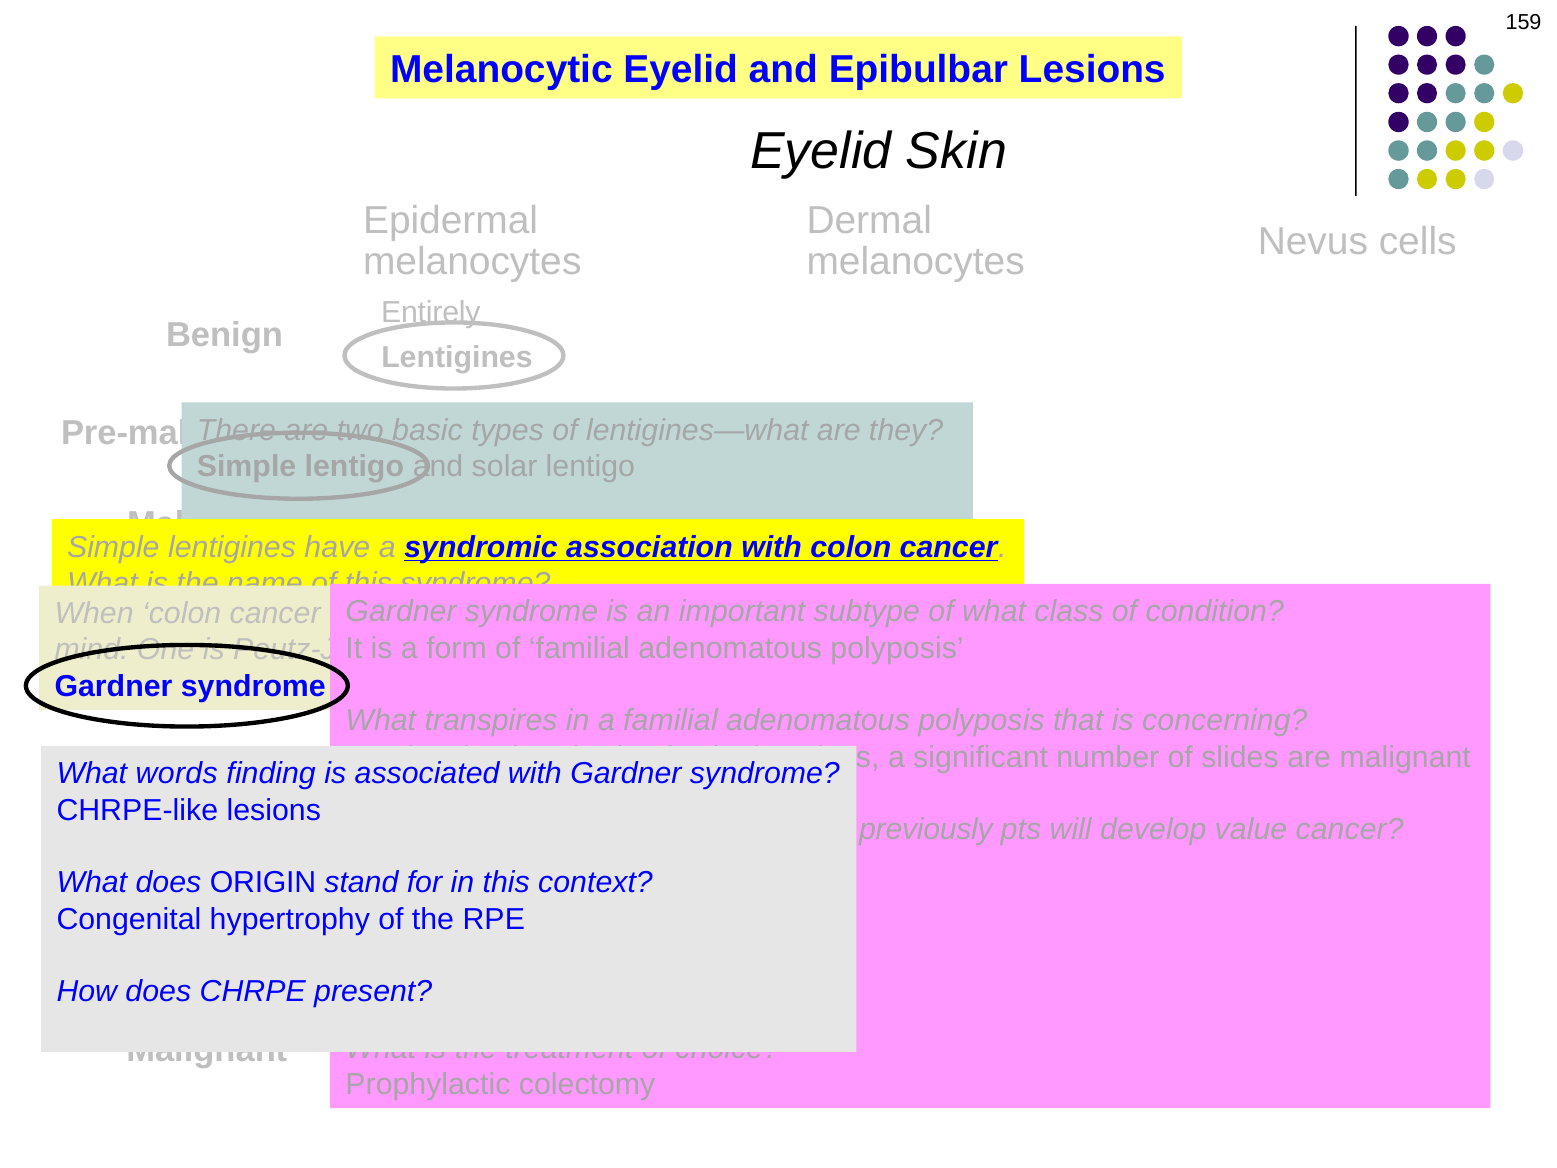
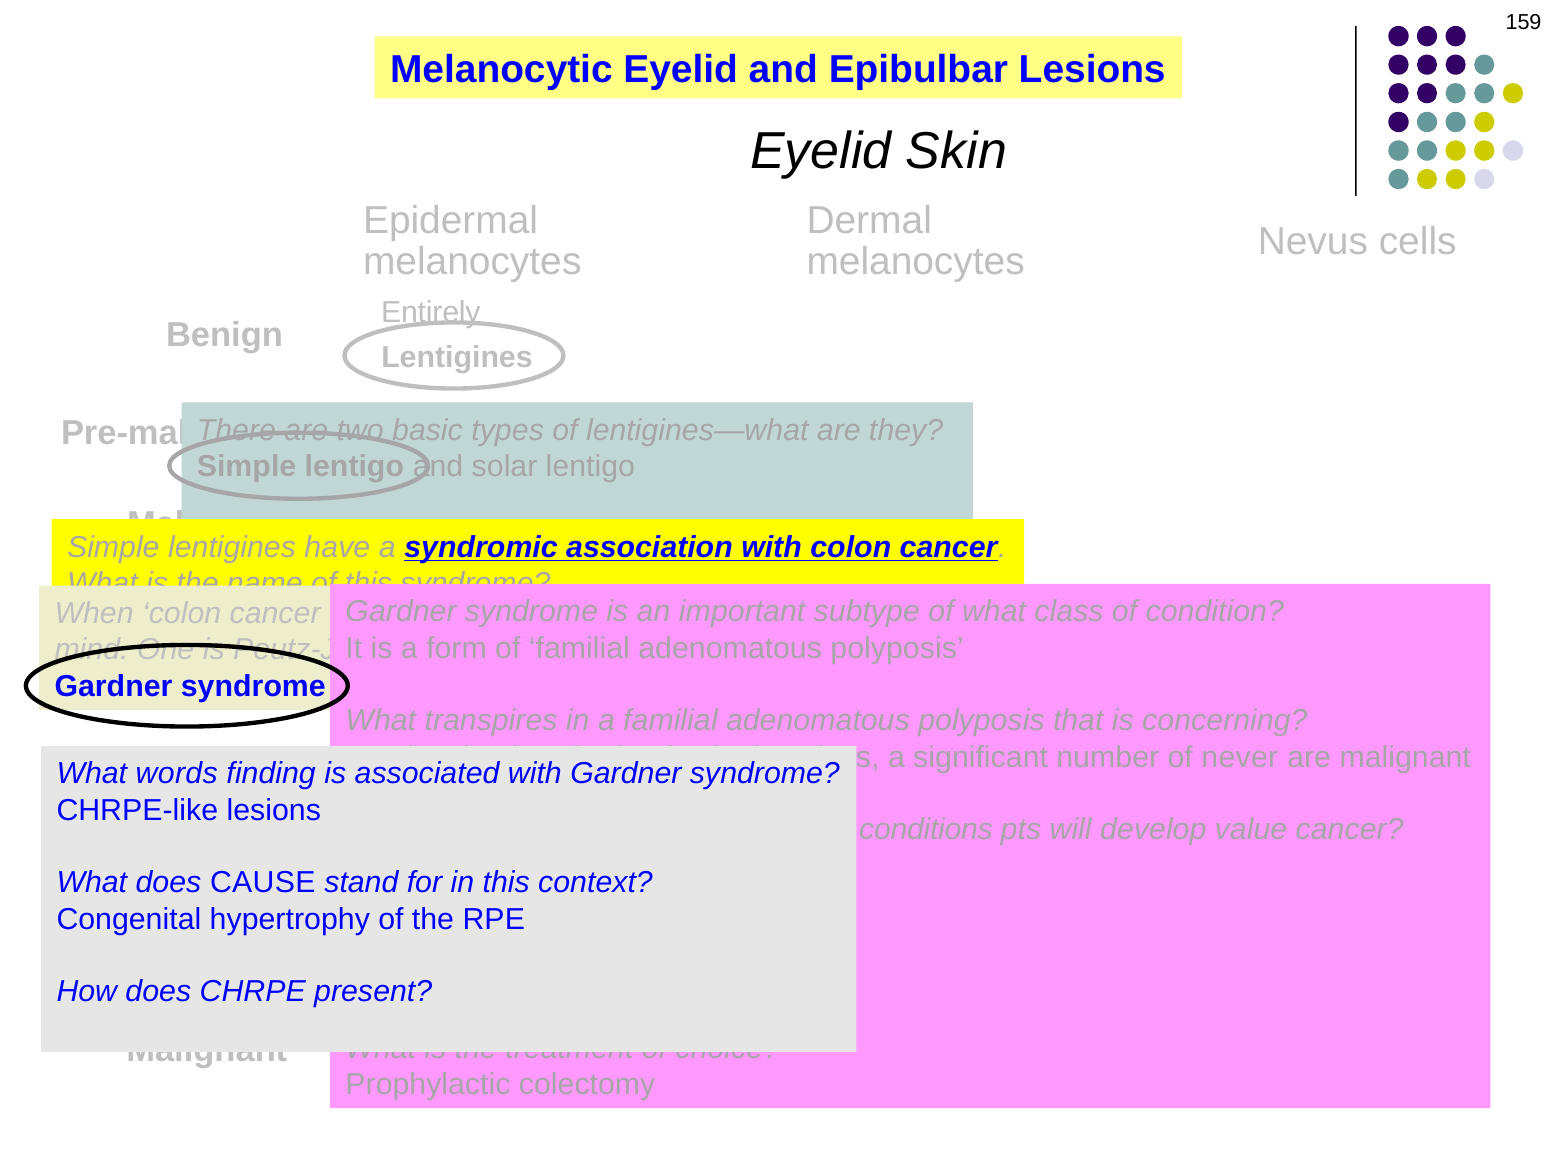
slides: slides -> never
previously: previously -> conditions
ORIGIN: ORIGIN -> CAUSE
